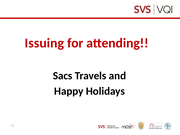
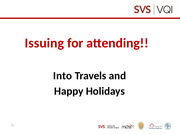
Sacs: Sacs -> Into
